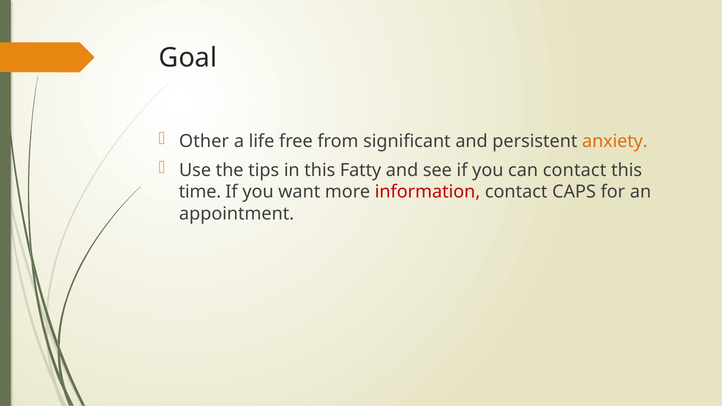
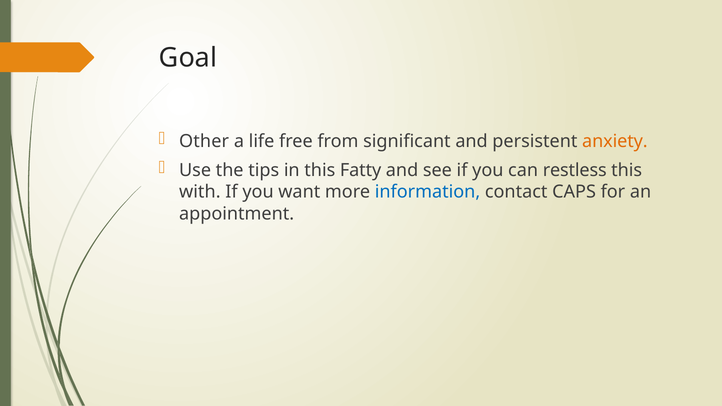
can contact: contact -> restless
time: time -> with
information colour: red -> blue
